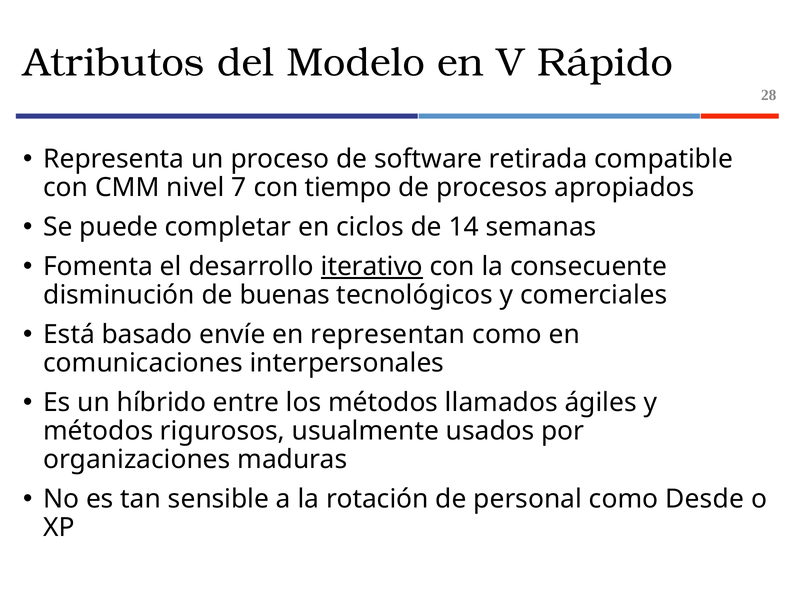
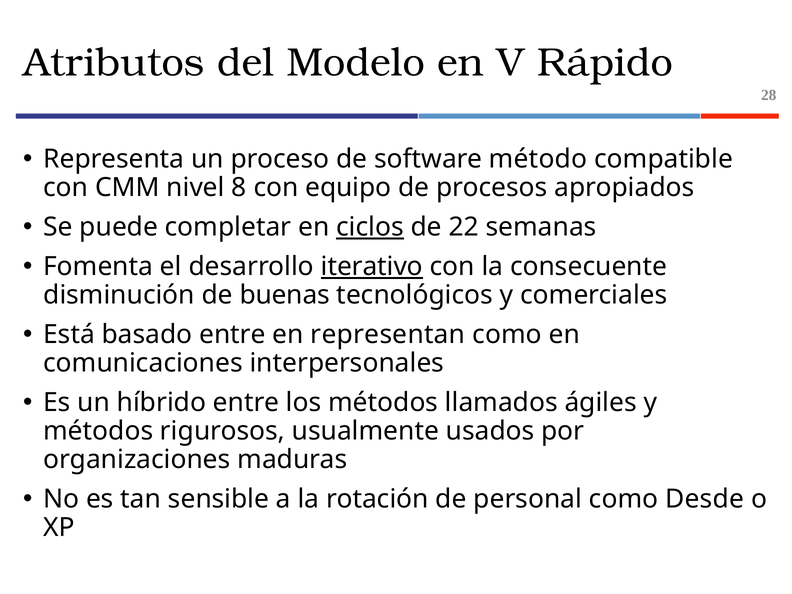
retirada: retirada -> método
7: 7 -> 8
tiempo: tiempo -> equipo
ciclos underline: none -> present
14: 14 -> 22
basado envíe: envíe -> entre
